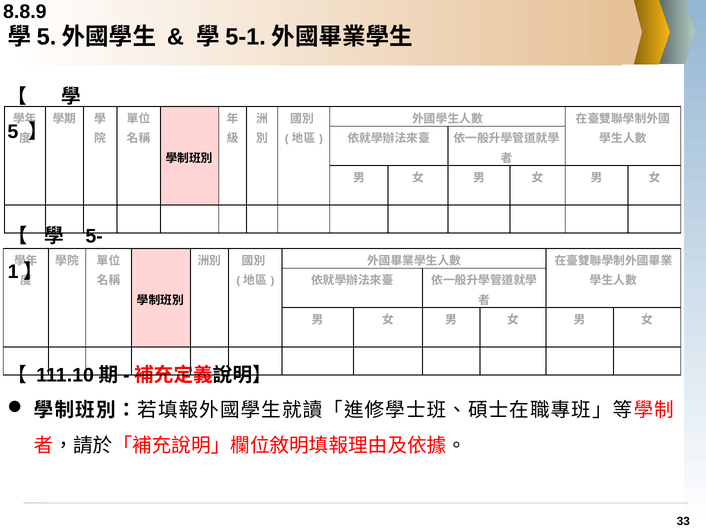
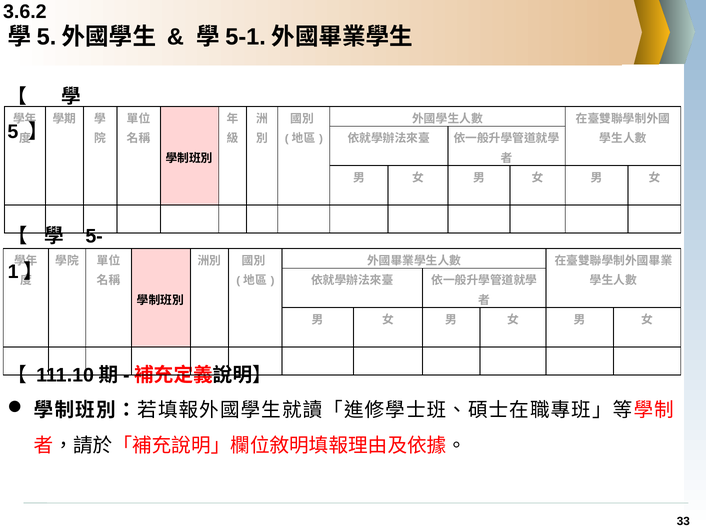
8.8.9: 8.8.9 -> 3.6.2
